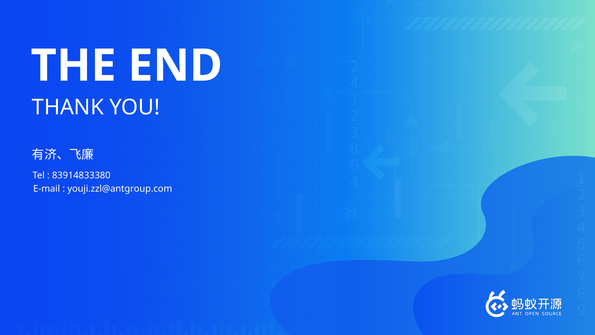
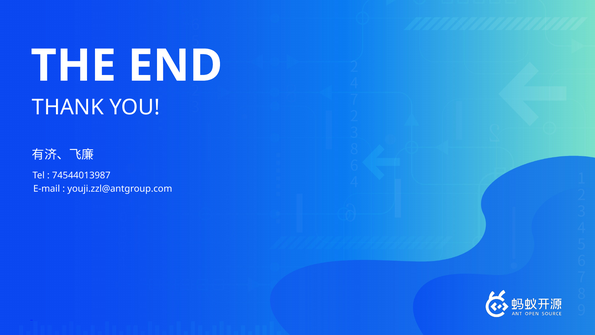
83914833380: 83914833380 -> 74544013987
